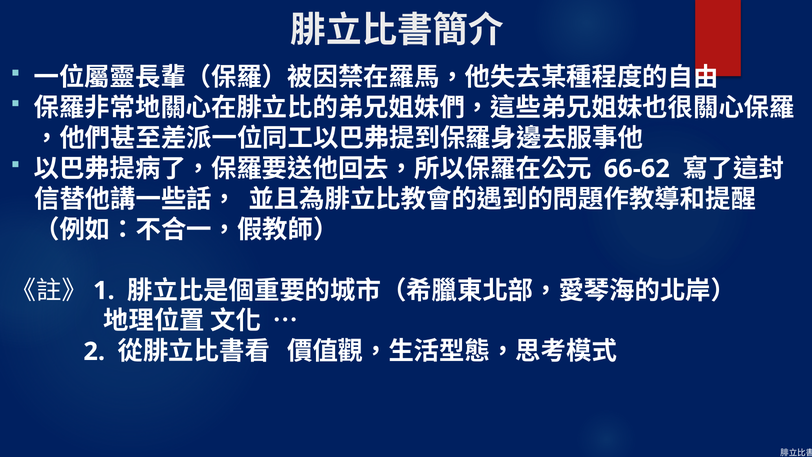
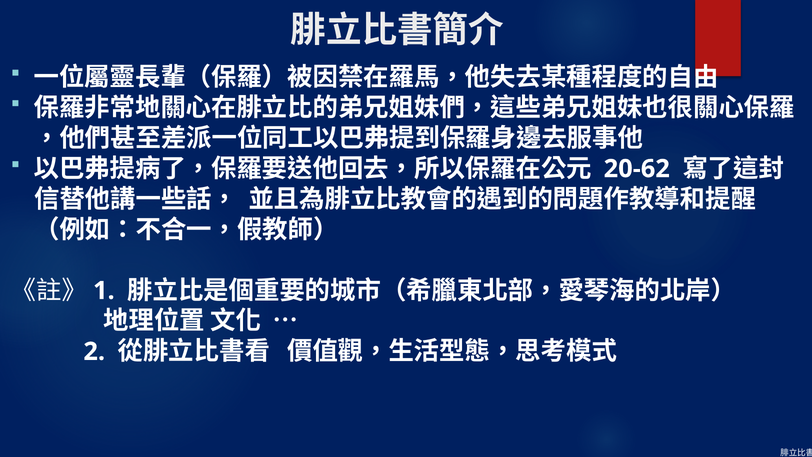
66-62: 66-62 -> 20-62
